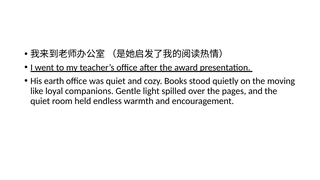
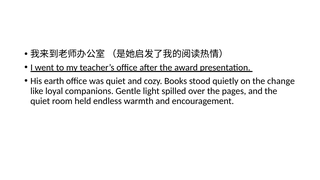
moving: moving -> change
